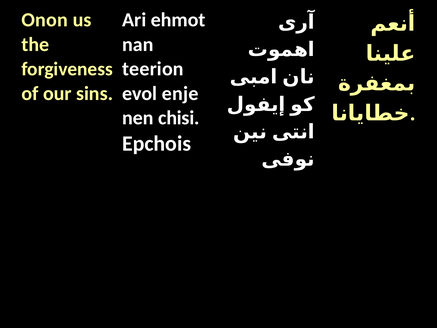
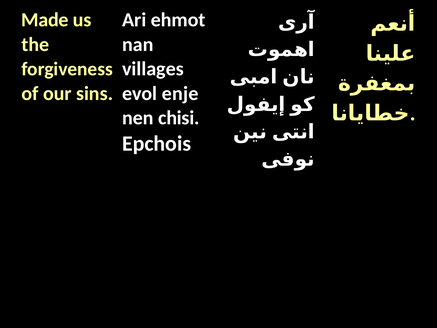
Onon: Onon -> Made
teerion: teerion -> villages
